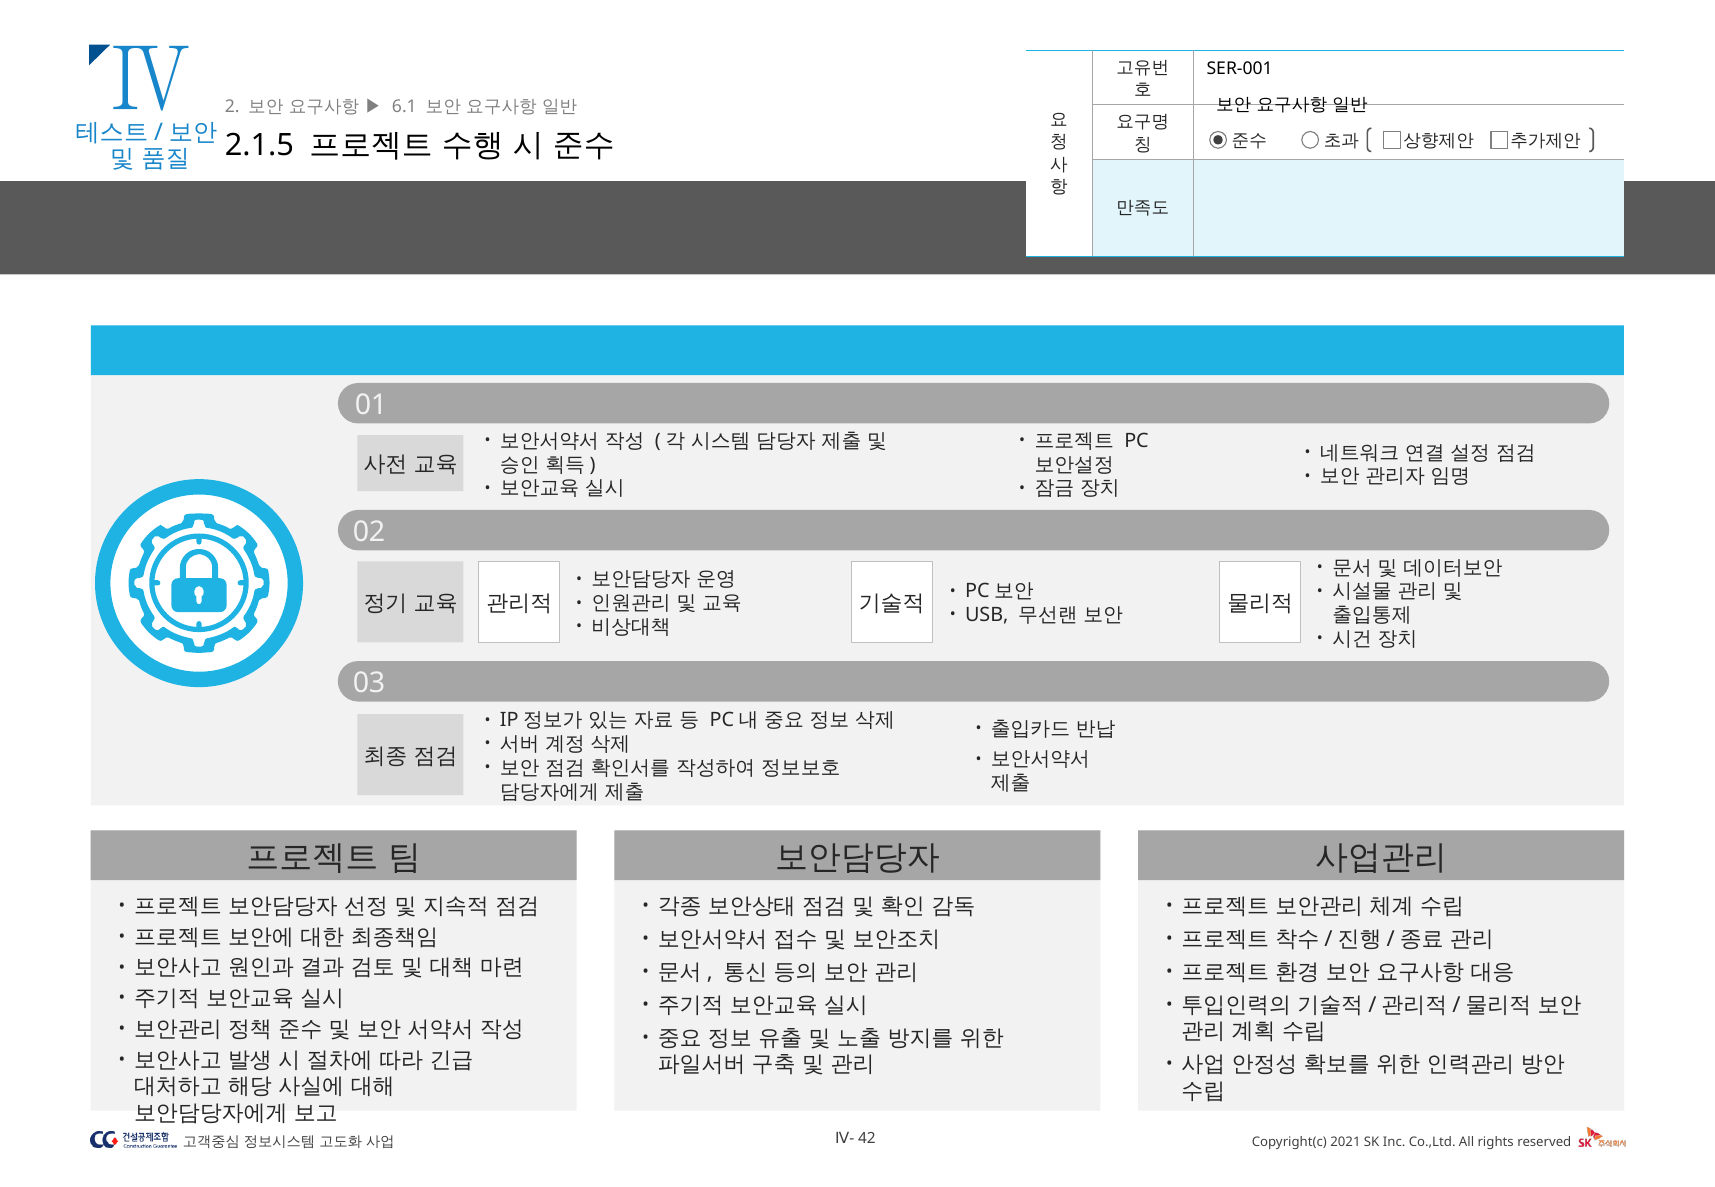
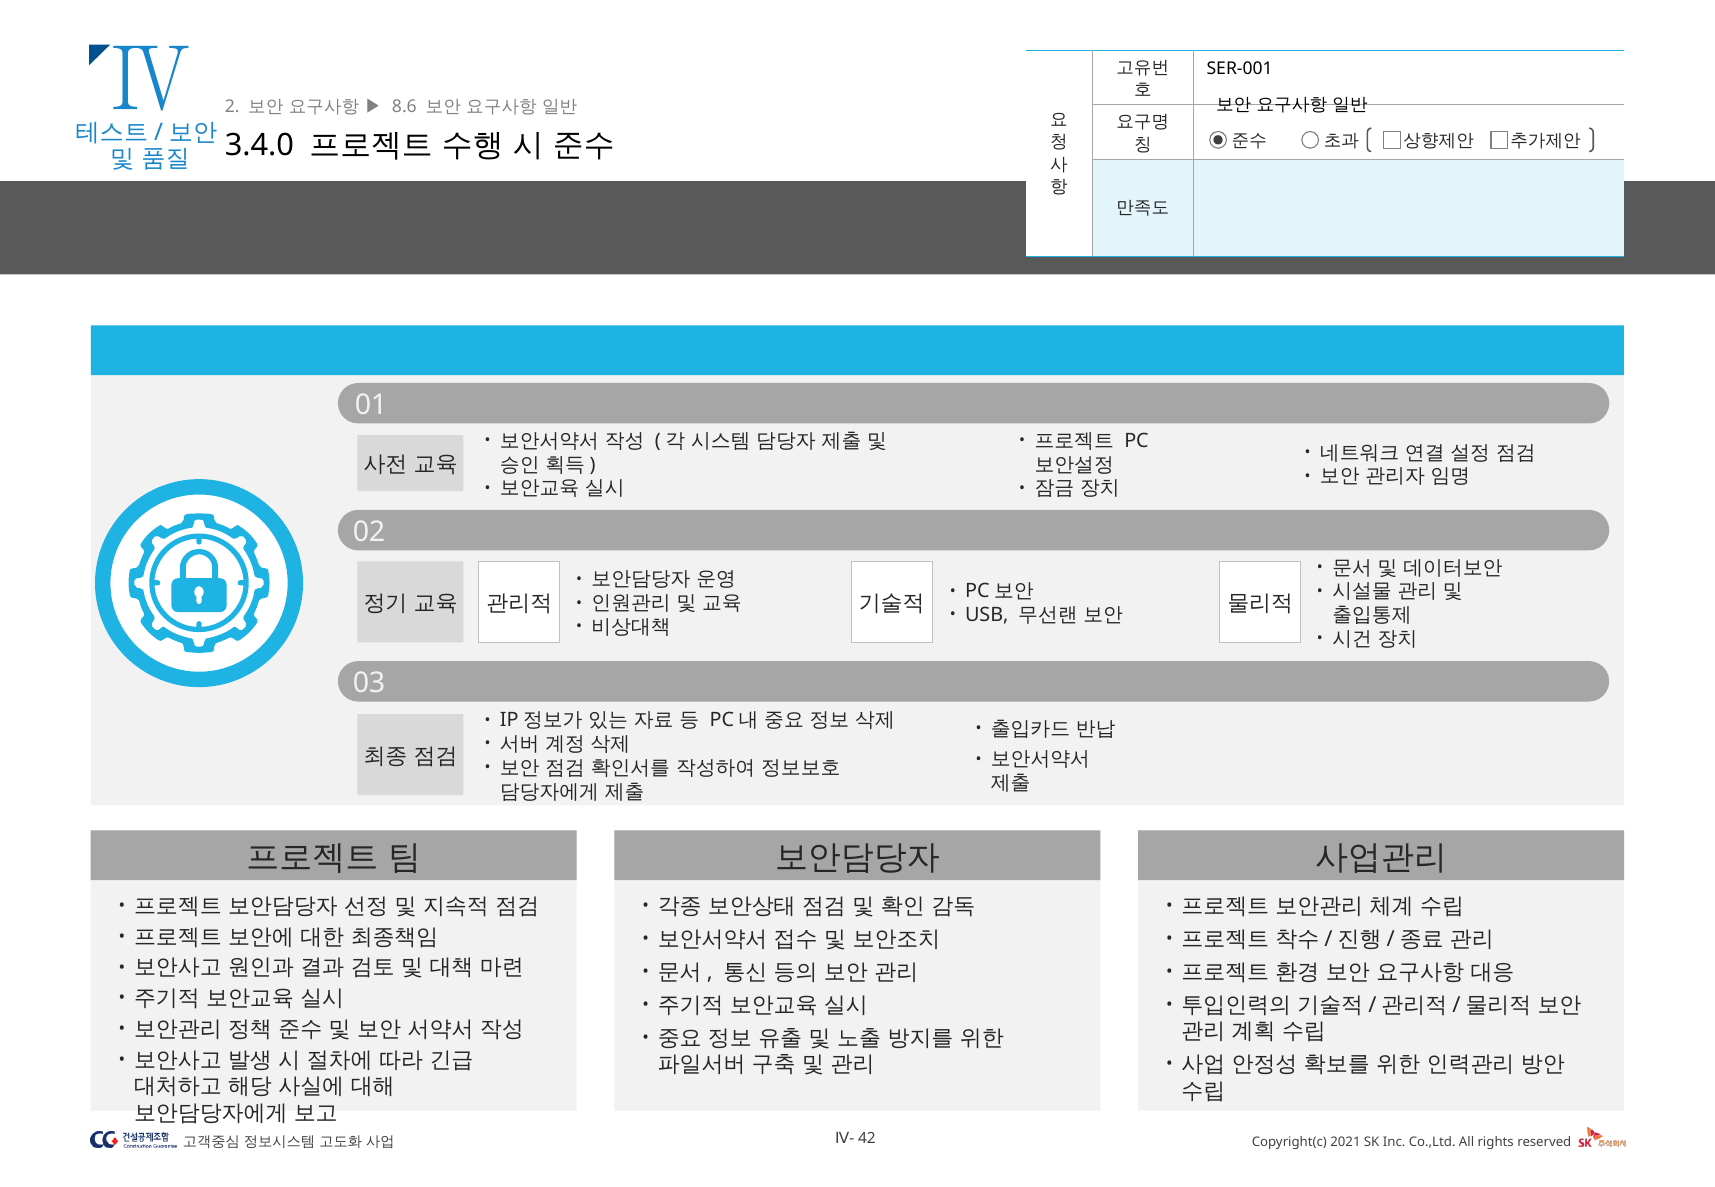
6.1: 6.1 -> 8.6
2.1.5: 2.1.5 -> 3.4.0
